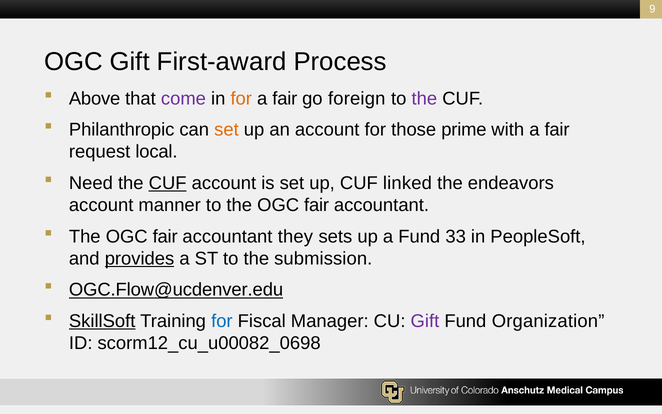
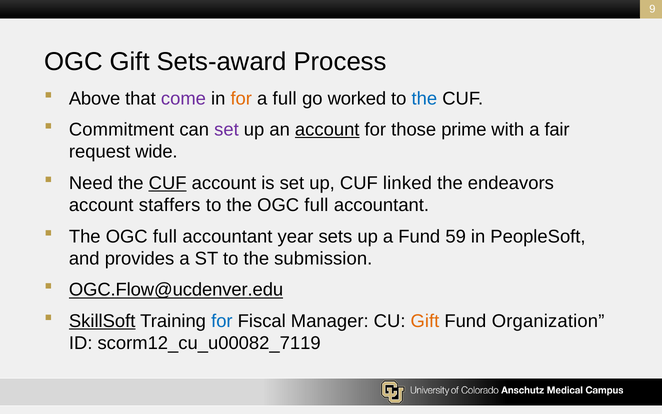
First-award: First-award -> Sets-award
fair at (285, 98): fair -> full
foreign: foreign -> worked
the at (424, 98) colour: purple -> blue
Philanthropic: Philanthropic -> Commitment
set at (226, 130) colour: orange -> purple
account at (327, 130) underline: none -> present
local: local -> wide
manner: manner -> staffers
to the OGC fair: fair -> full
fair at (165, 236): fair -> full
they: they -> year
33: 33 -> 59
provides underline: present -> none
Gift at (425, 321) colour: purple -> orange
scorm12_cu_u00082_0698: scorm12_cu_u00082_0698 -> scorm12_cu_u00082_7119
